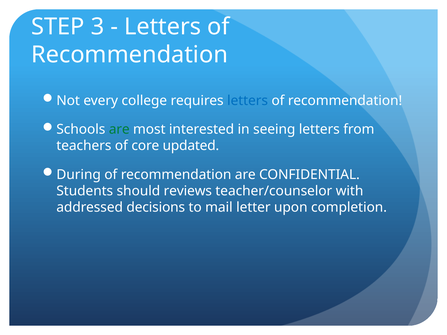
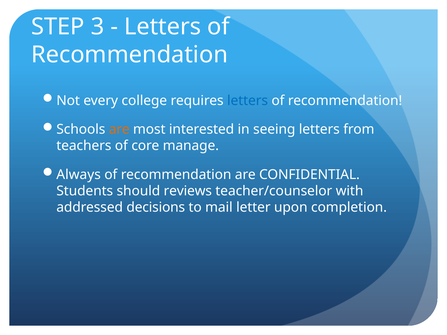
are at (119, 130) colour: green -> orange
updated: updated -> manage
During: During -> Always
